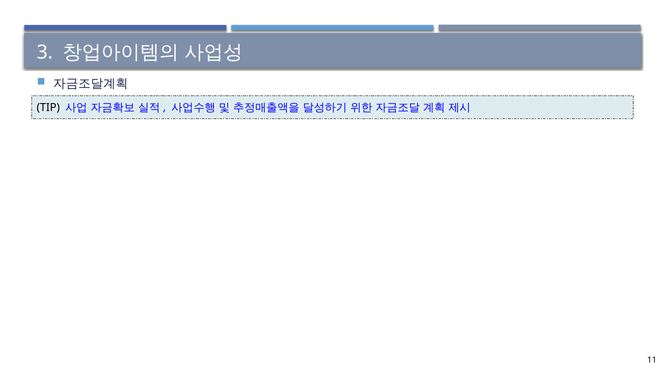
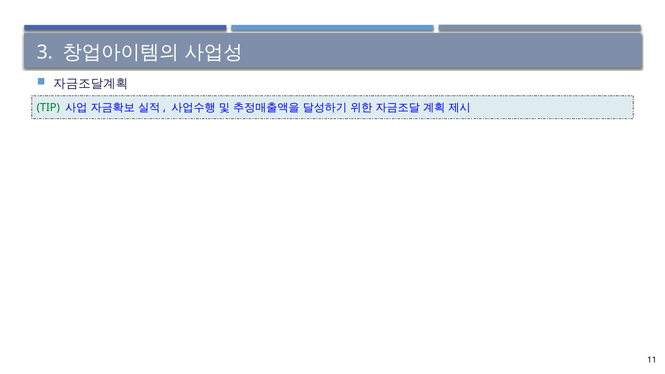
TIP colour: black -> green
